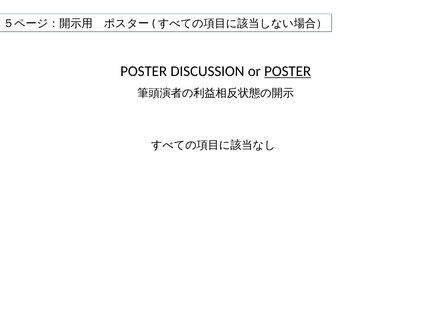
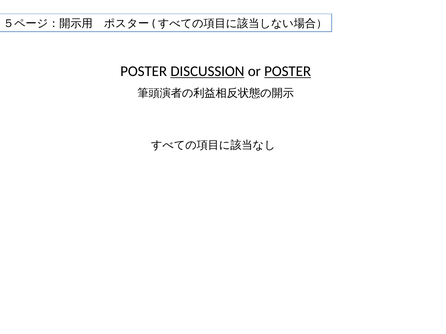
DISCUSSION underline: none -> present
